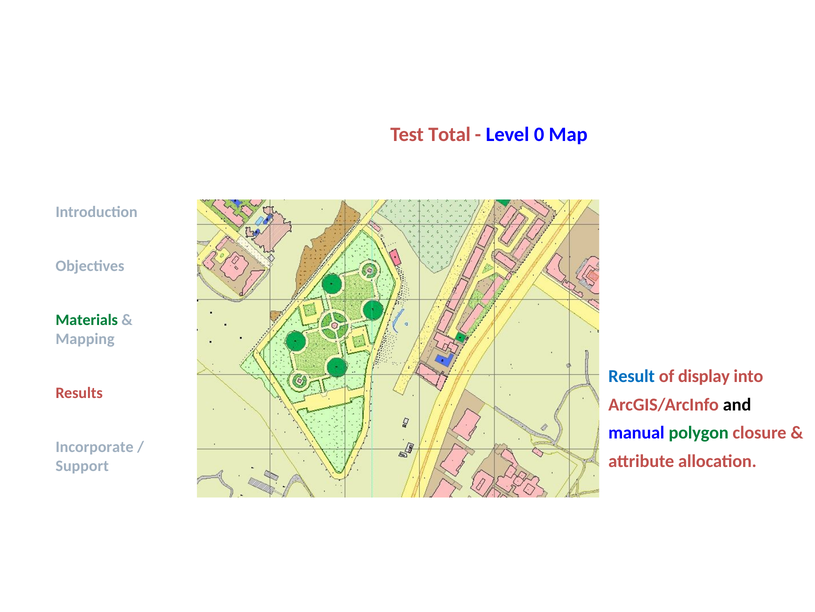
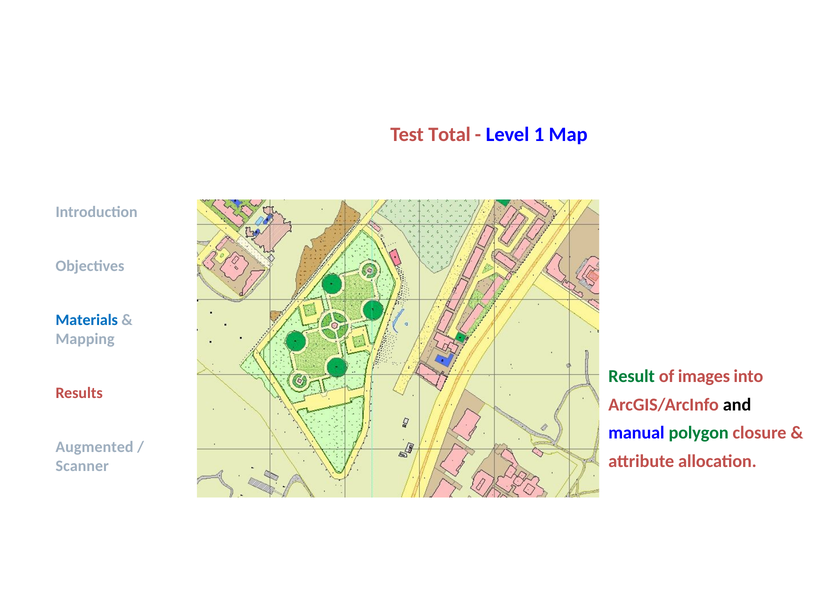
0: 0 -> 1
Materials colour: green -> blue
Result colour: blue -> green
display: display -> images
Incorporate: Incorporate -> Augmented
Support: Support -> Scanner
